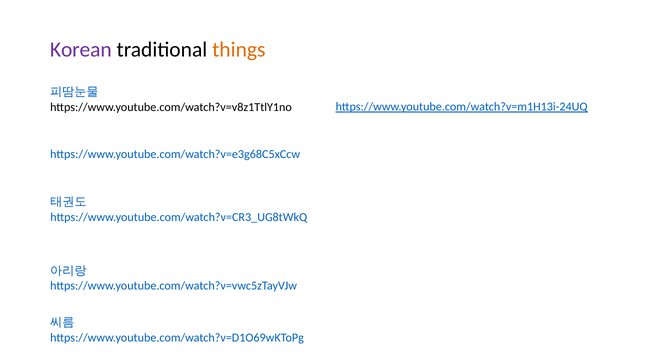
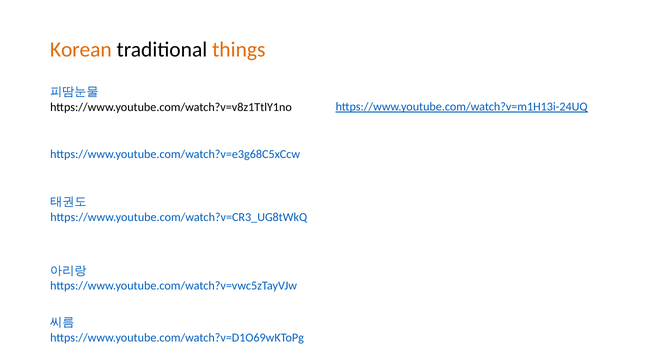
Korean colour: purple -> orange
